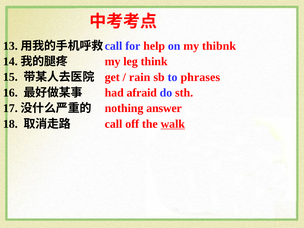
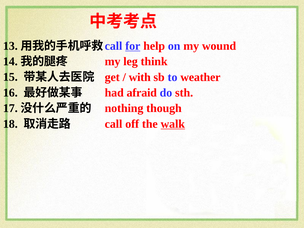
for underline: none -> present
thibnk: thibnk -> wound
rain: rain -> with
phrases: phrases -> weather
answer: answer -> though
